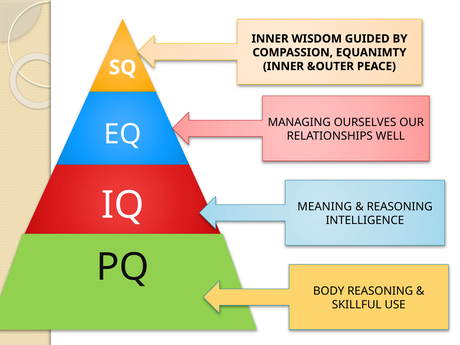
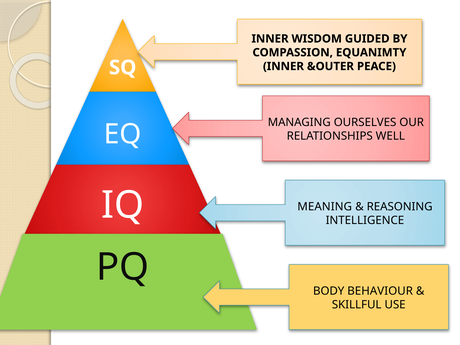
BODY REASONING: REASONING -> BEHAVIOUR
